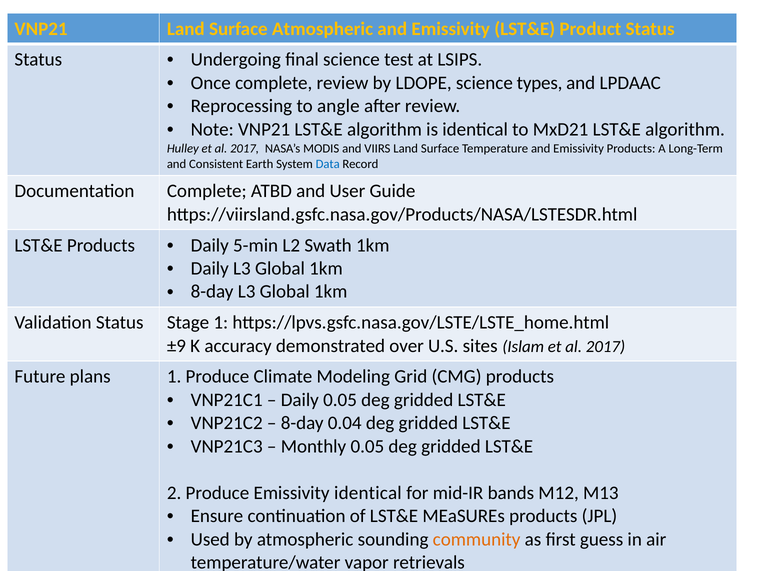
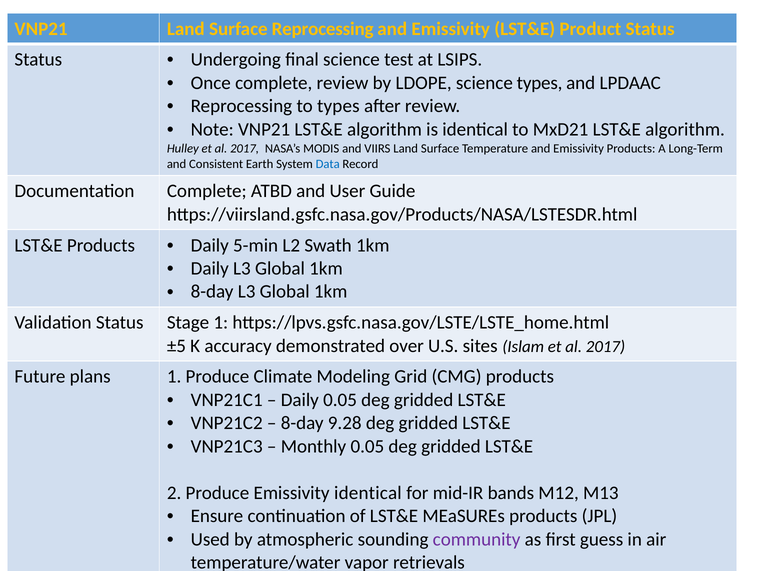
Surface Atmospheric: Atmospheric -> Reprocessing
to angle: angle -> types
±9: ±9 -> ±5
0.04: 0.04 -> 9.28
community colour: orange -> purple
